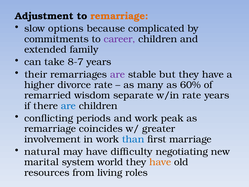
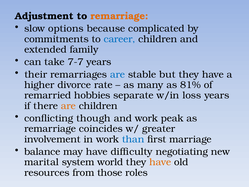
career colour: purple -> blue
8-7: 8-7 -> 7-7
are at (118, 74) colour: purple -> blue
60%: 60% -> 81%
wisdom: wisdom -> hobbies
w/in rate: rate -> loss
are at (68, 106) colour: blue -> orange
periods: periods -> though
natural: natural -> balance
living: living -> those
